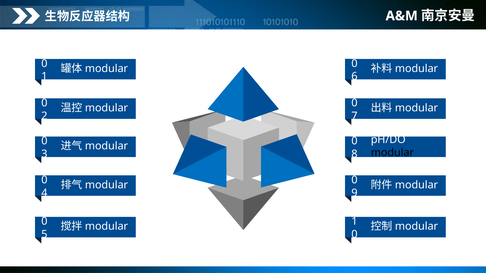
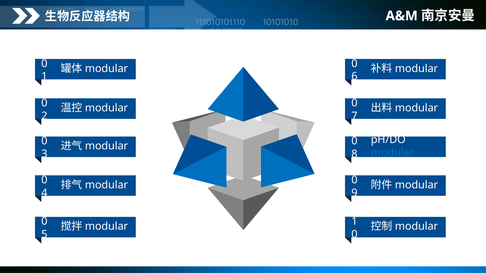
modular colour: black -> blue
